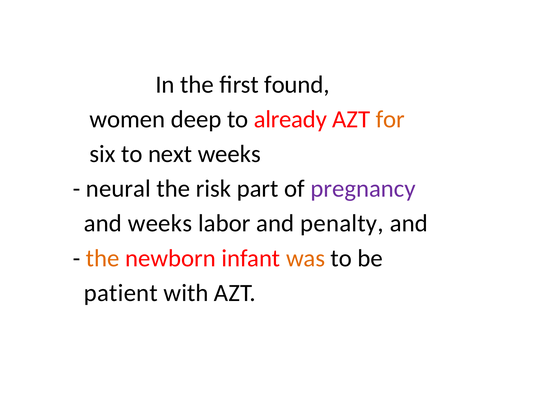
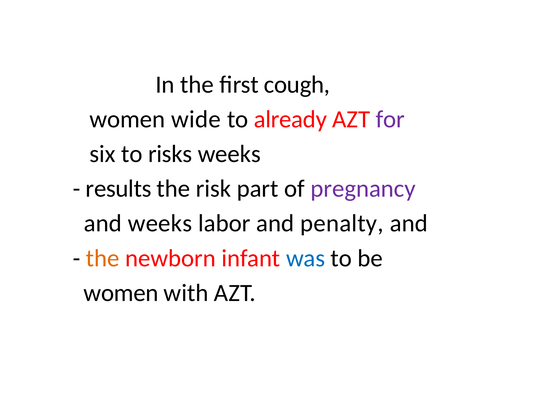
found: found -> cough
deep: deep -> wide
for colour: orange -> purple
next: next -> risks
neural: neural -> results
was colour: orange -> blue
patient at (121, 293): patient -> women
